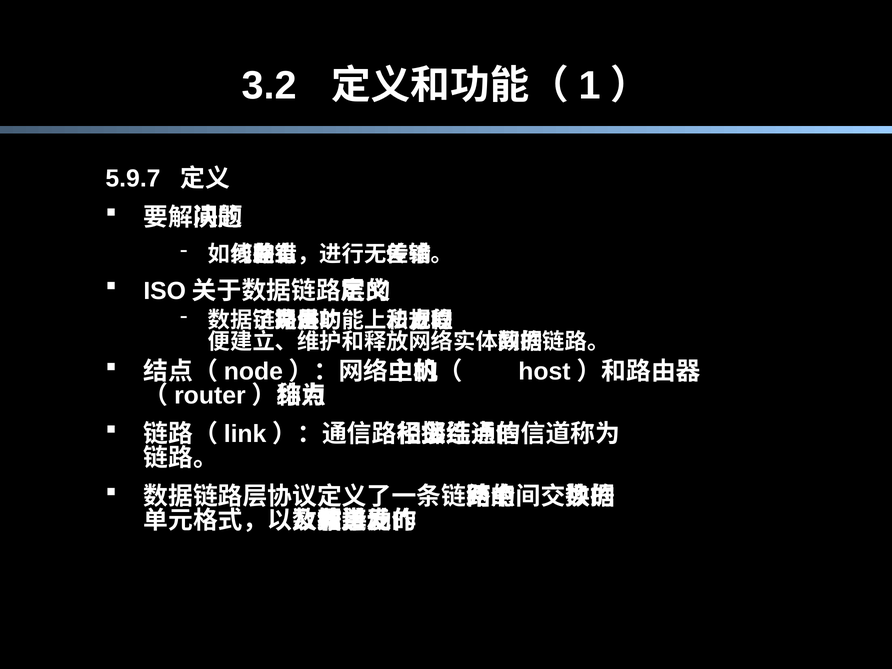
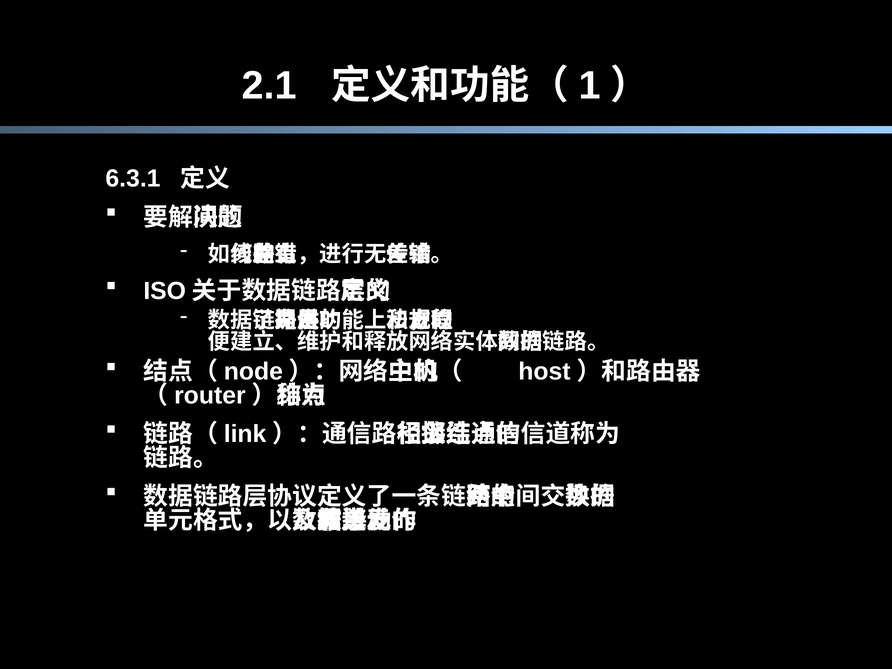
3.2: 3.2 -> 2.1
5.9.7: 5.9.7 -> 6.3.1
